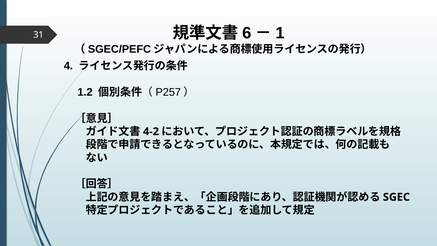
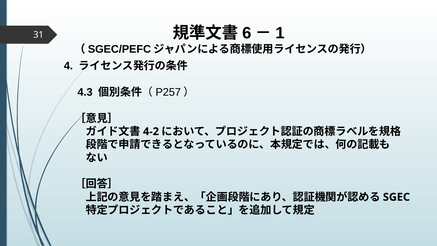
1.2: 1.2 -> 4.3
